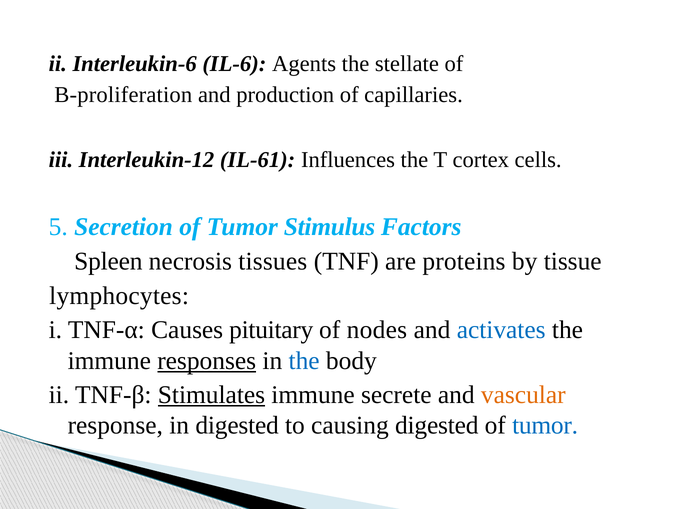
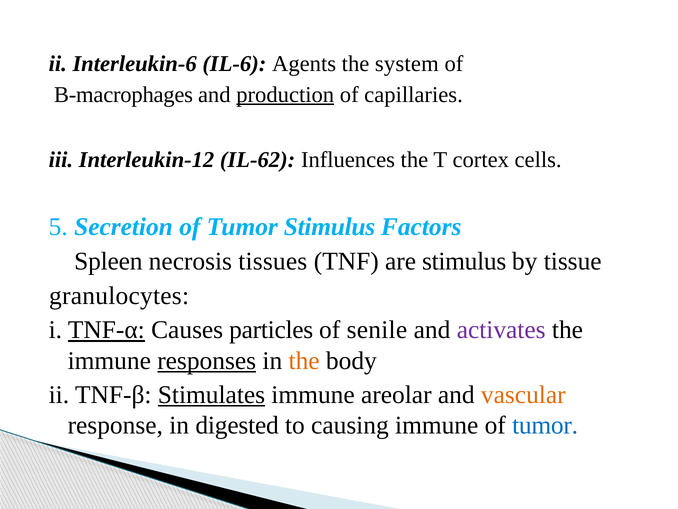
stellate: stellate -> system
B-proliferation: B-proliferation -> B-macrophages
production underline: none -> present
IL-61: IL-61 -> IL-62
are proteins: proteins -> stimulus
lymphocytes: lymphocytes -> granulocytes
TNF-α underline: none -> present
pituitary: pituitary -> particles
nodes: nodes -> senile
activates colour: blue -> purple
the at (304, 360) colour: blue -> orange
secrete: secrete -> areolar
causing digested: digested -> immune
